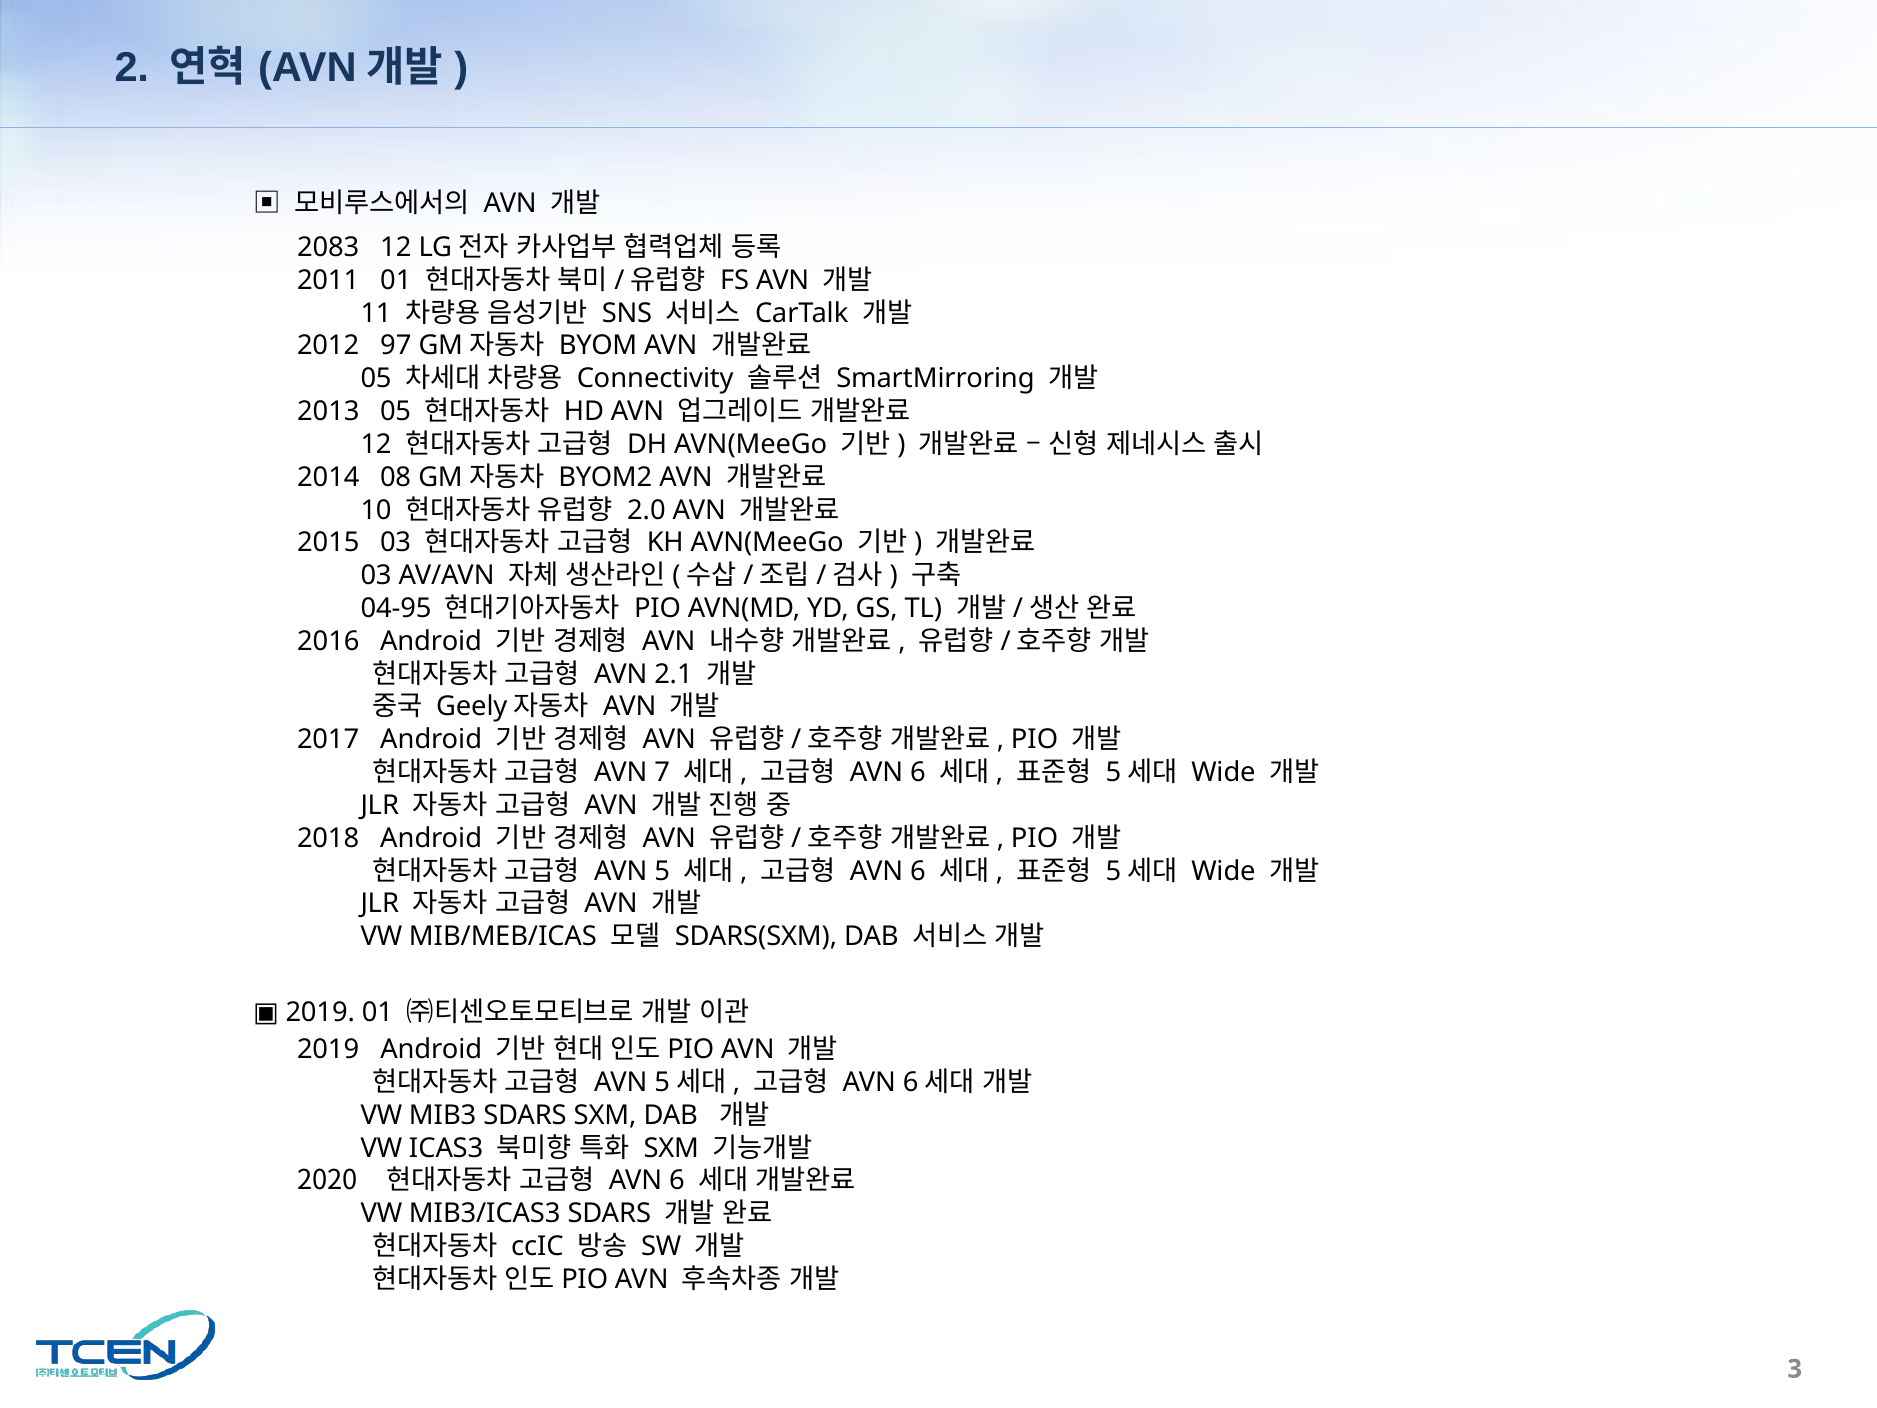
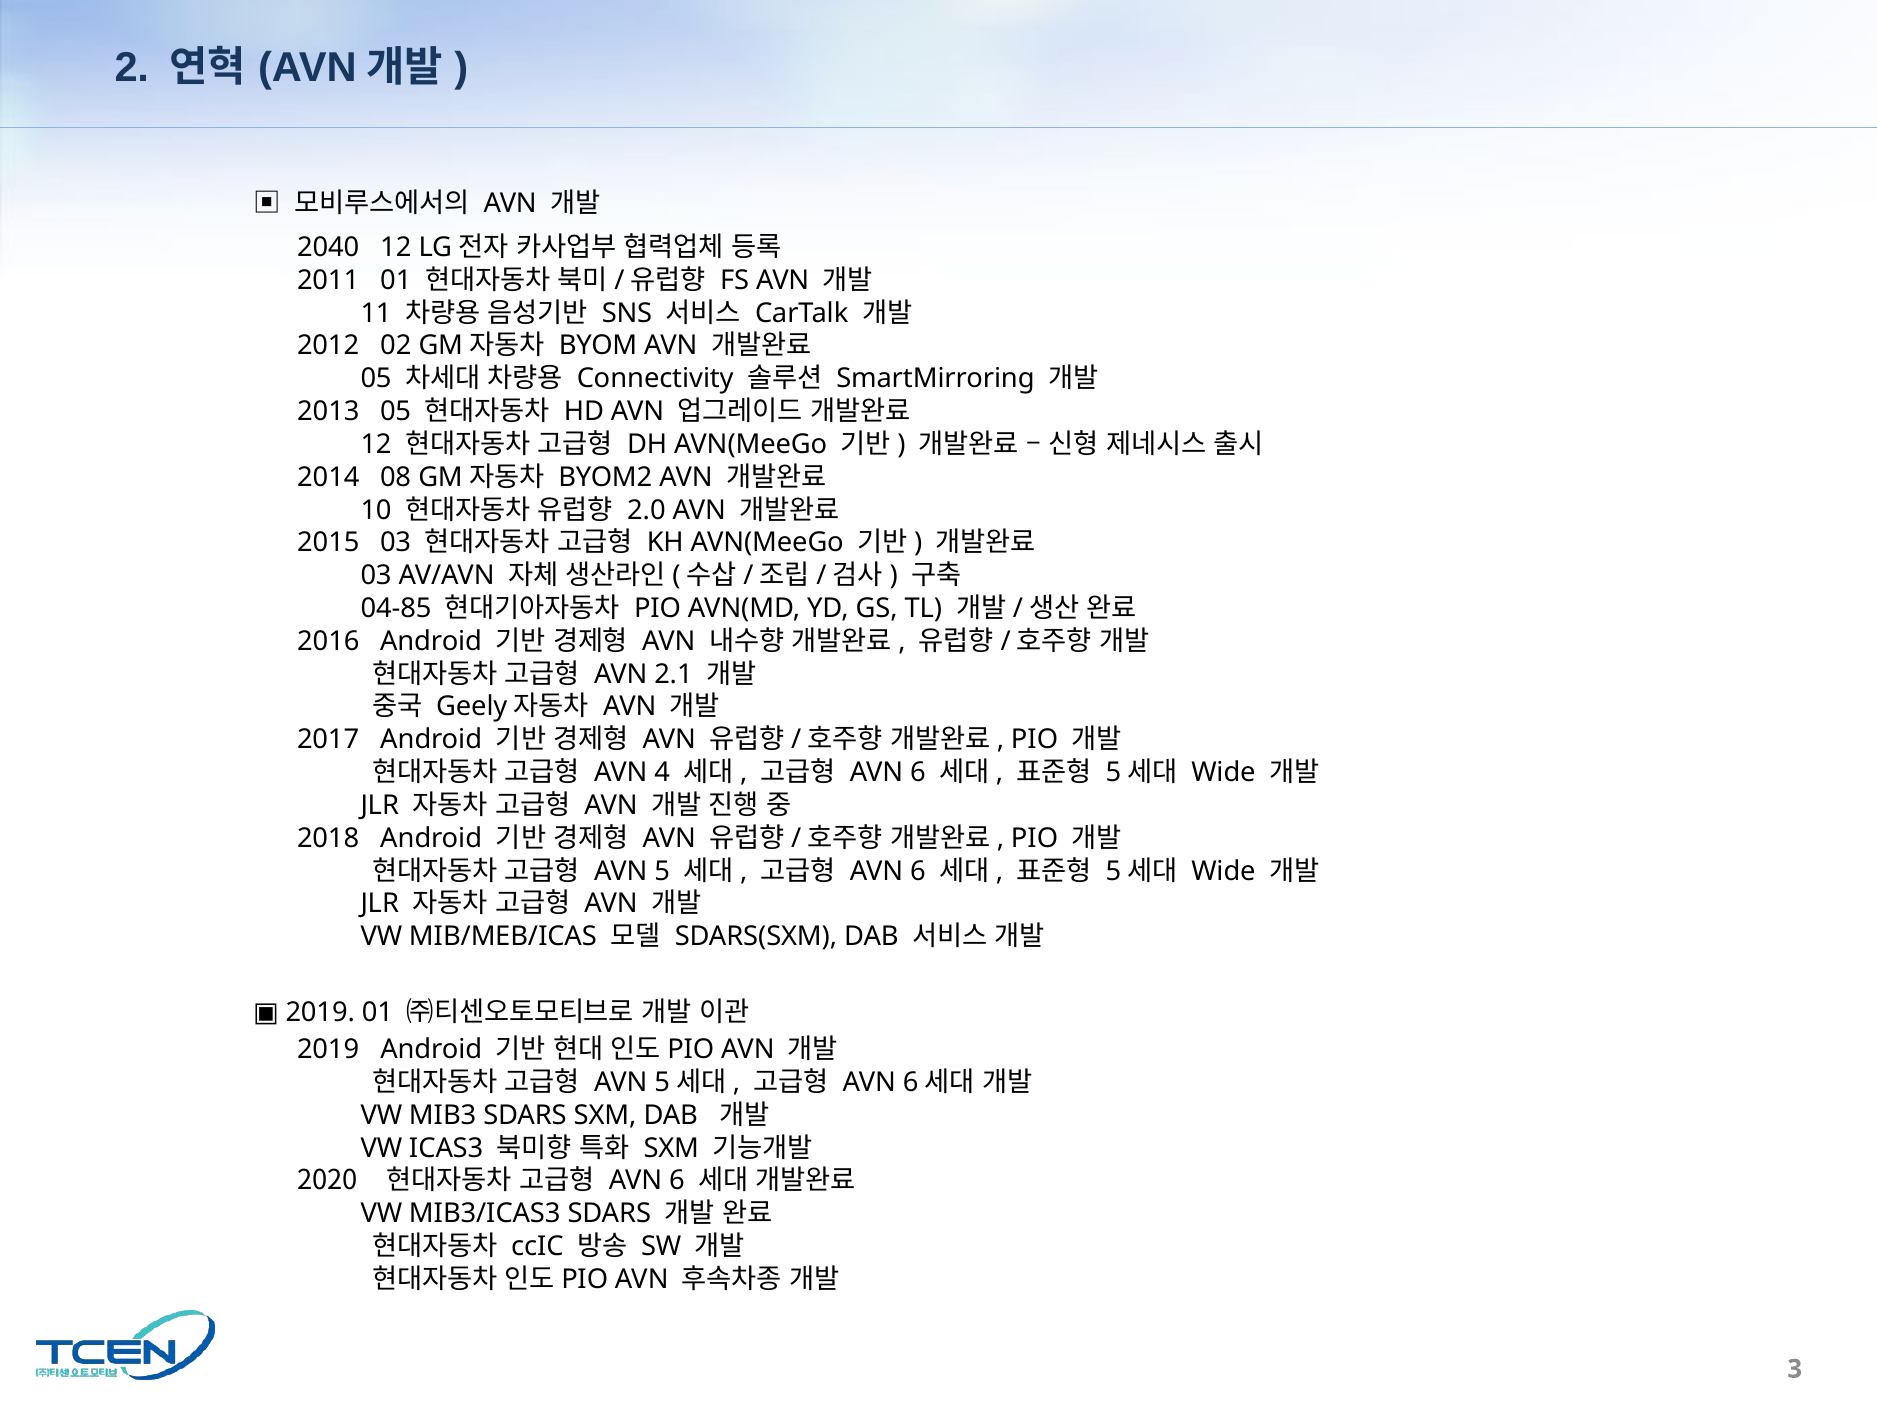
2083: 2083 -> 2040
97: 97 -> 02
04-95: 04-95 -> 04-85
7: 7 -> 4
